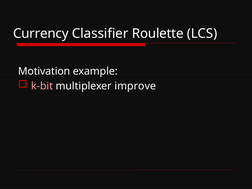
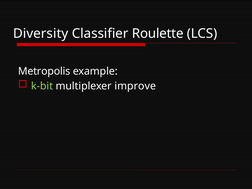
Currency: Currency -> Diversity
Motivation: Motivation -> Metropolis
k-bit colour: pink -> light green
